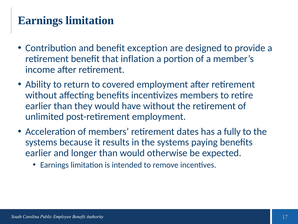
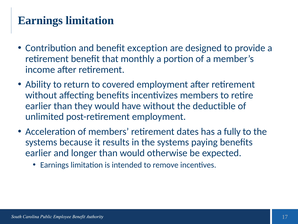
inflation: inflation -> monthly
the retirement: retirement -> deductible
